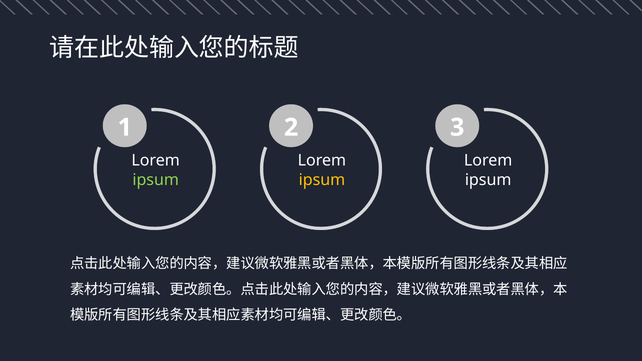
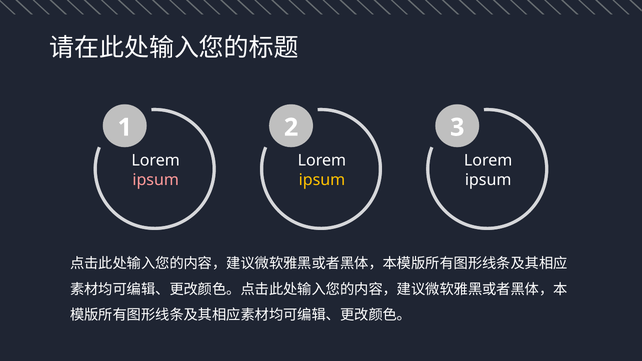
ipsum at (156, 180) colour: light green -> pink
